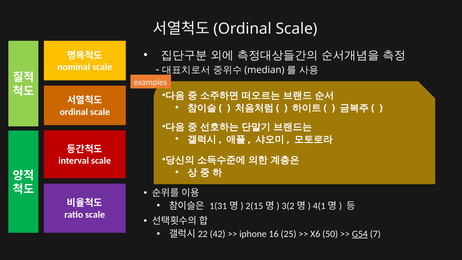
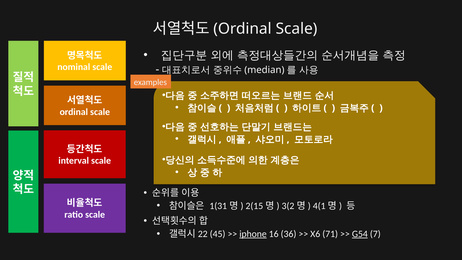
42: 42 -> 45
iphone underline: none -> present
25: 25 -> 36
50: 50 -> 71
